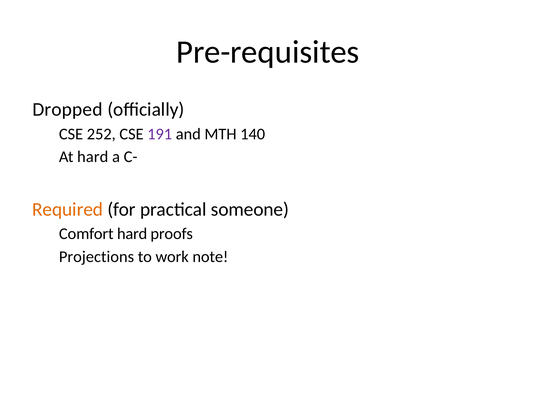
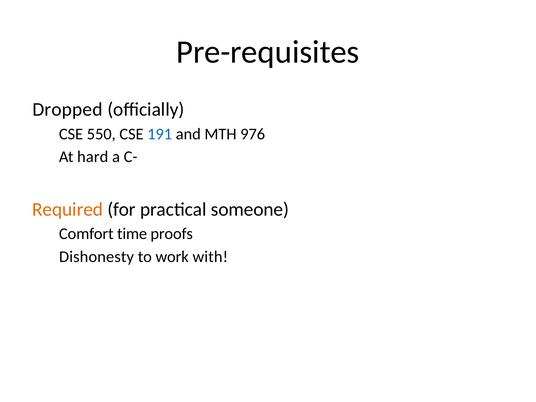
252: 252 -> 550
191 colour: purple -> blue
140: 140 -> 976
Comfort hard: hard -> time
Projections: Projections -> Dishonesty
note: note -> with
